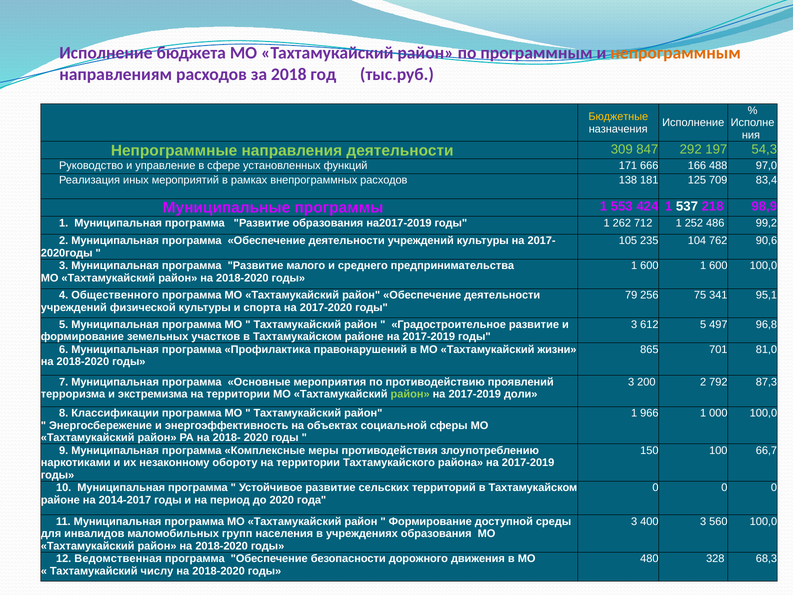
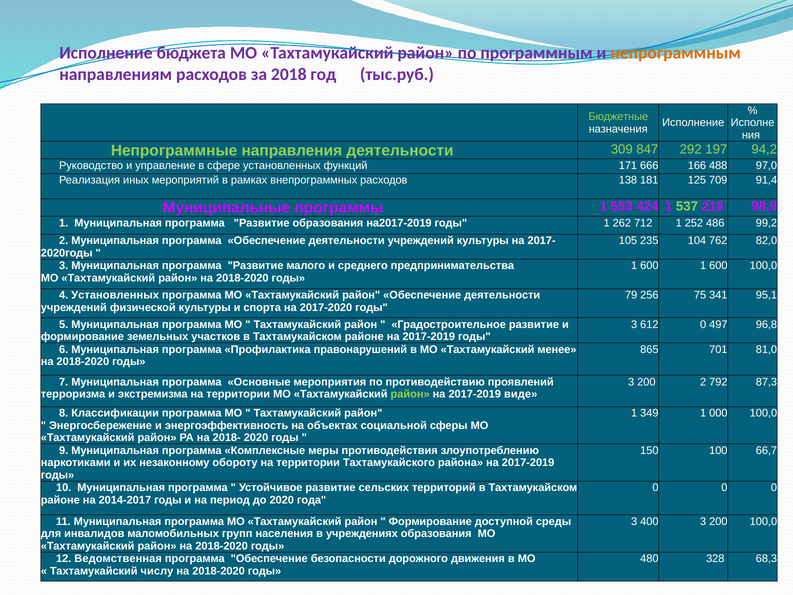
Бюджетные colour: yellow -> light green
54,3: 54,3 -> 94,2
83,4: 83,4 -> 91,4
537 colour: white -> light green
90,6: 90,6 -> 82,0
4 Общественного: Общественного -> Установленных
612 5: 5 -> 0
жизни: жизни -> менее
доли: доли -> виде
966: 966 -> 349
400 3 560: 560 -> 200
